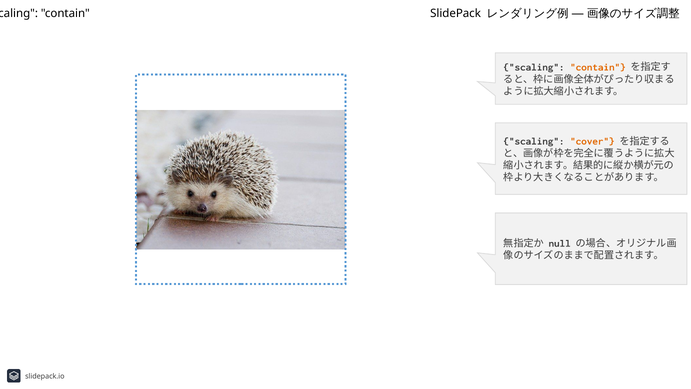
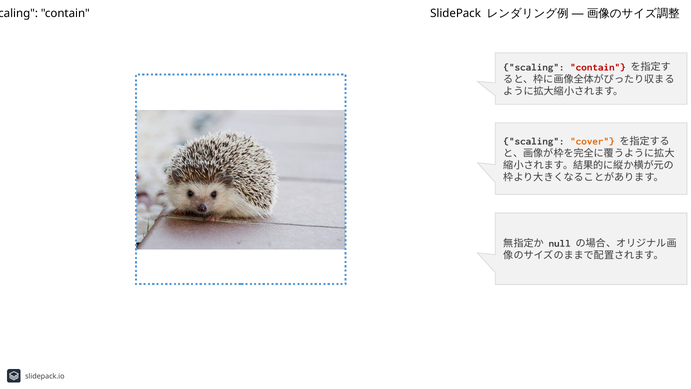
contain at (598, 67) colour: orange -> red
